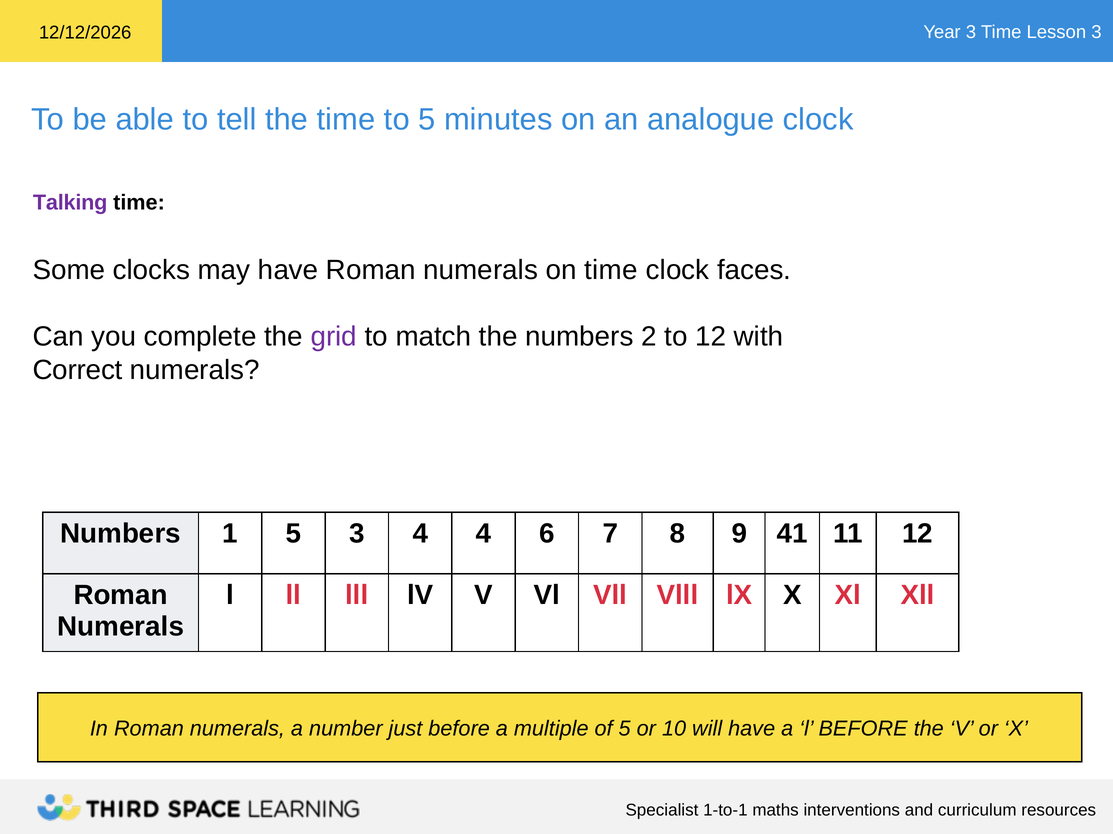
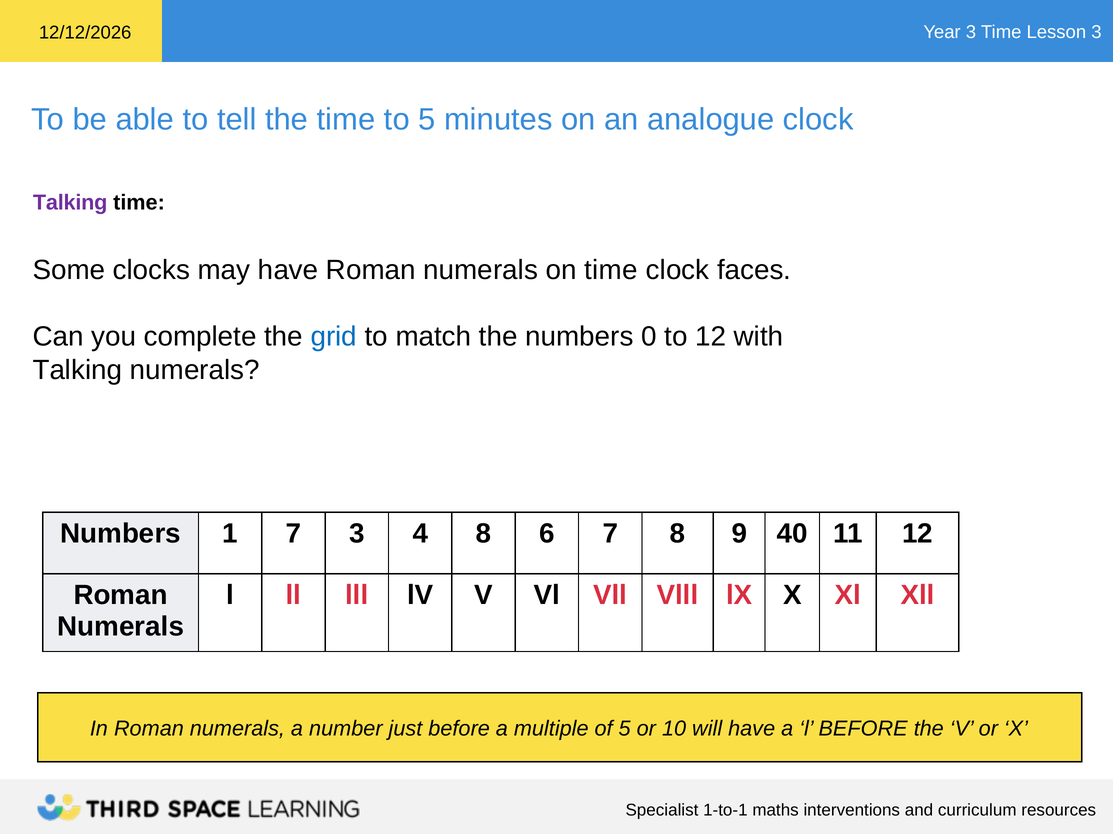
grid colour: purple -> blue
2: 2 -> 0
Correct at (77, 370): Correct -> Talking
1 5: 5 -> 7
4 4: 4 -> 8
41: 41 -> 40
